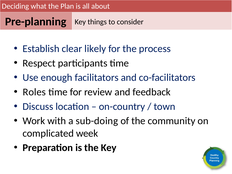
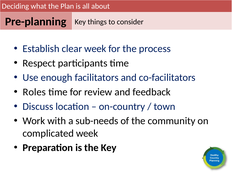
clear likely: likely -> week
sub-doing: sub-doing -> sub-needs
